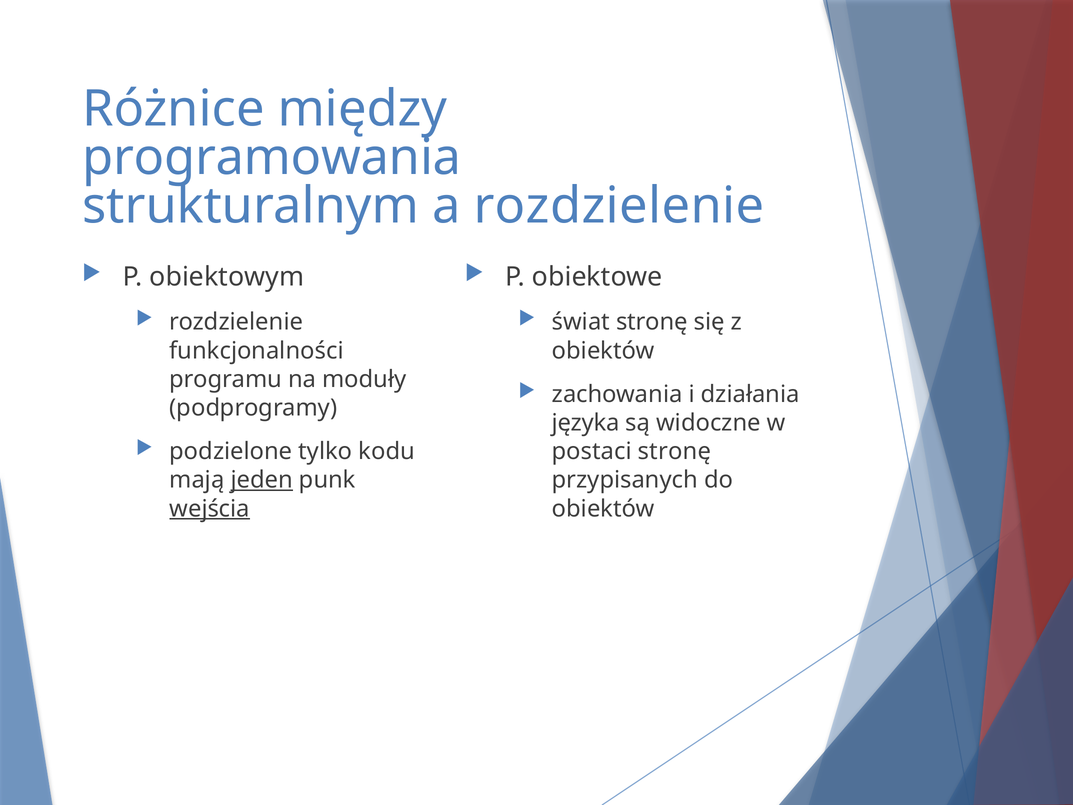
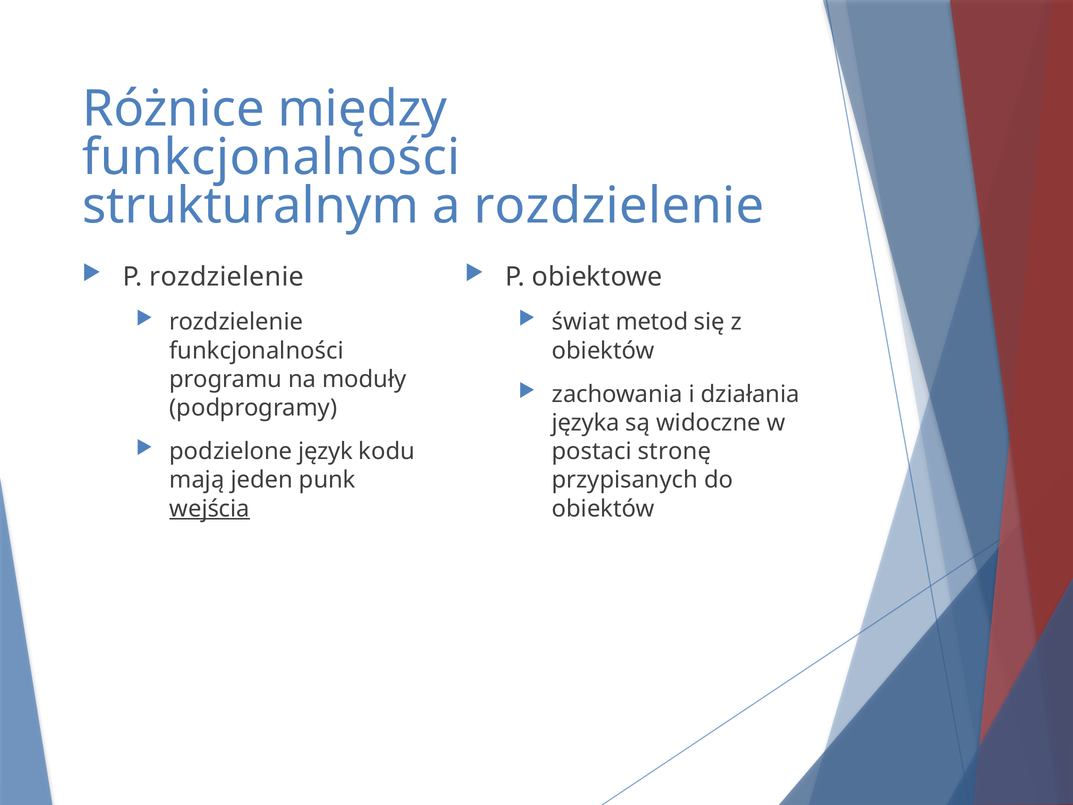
programowania at (272, 157): programowania -> funkcjonalności
P obiektowym: obiektowym -> rozdzielenie
świat stronę: stronę -> metod
tylko: tylko -> język
jeden underline: present -> none
